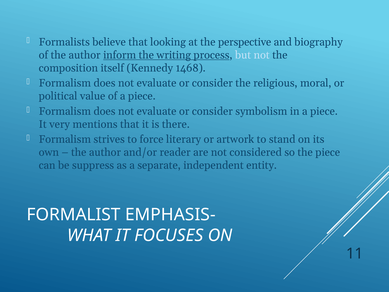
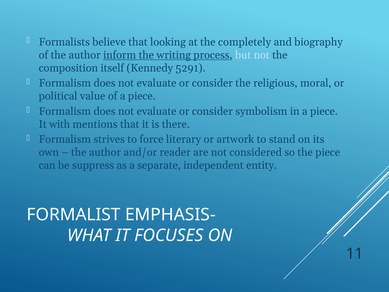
perspective: perspective -> completely
1468: 1468 -> 5291
very: very -> with
